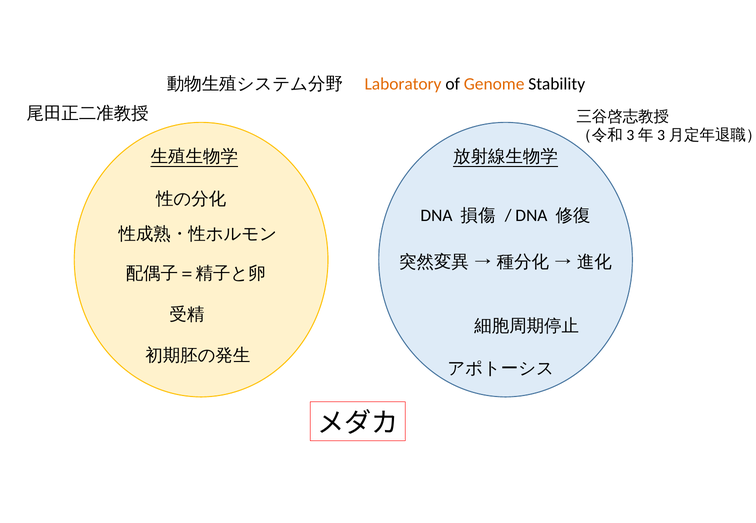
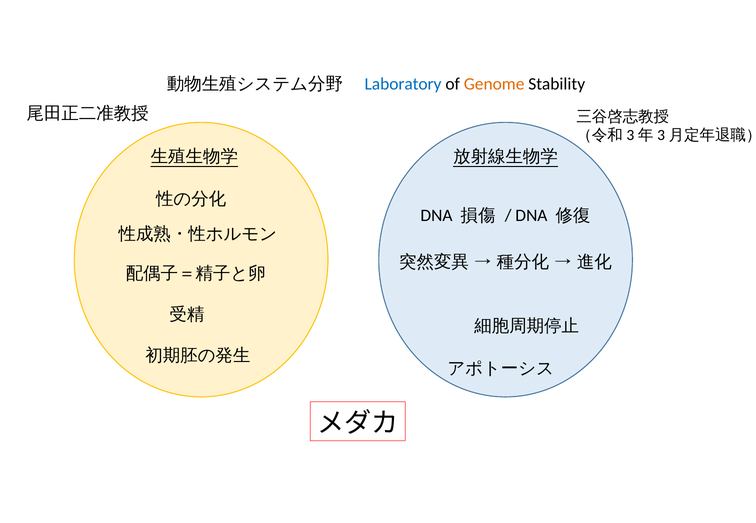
Laboratory colour: orange -> blue
